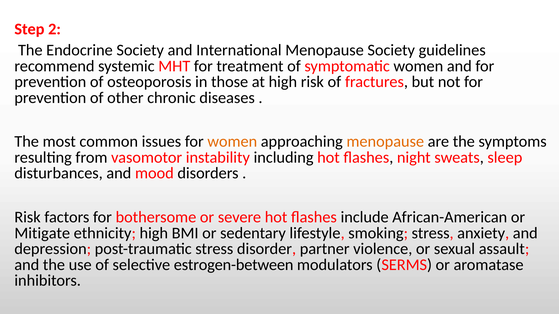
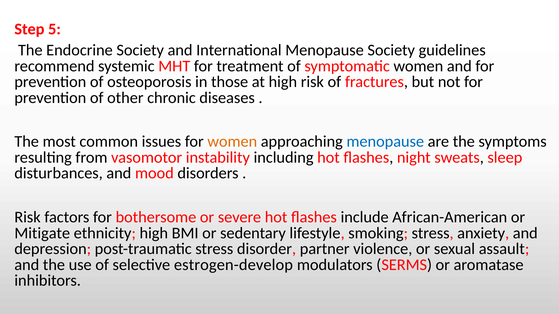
2: 2 -> 5
menopause at (385, 142) colour: orange -> blue
estrogen-between: estrogen-between -> estrogen-develop
